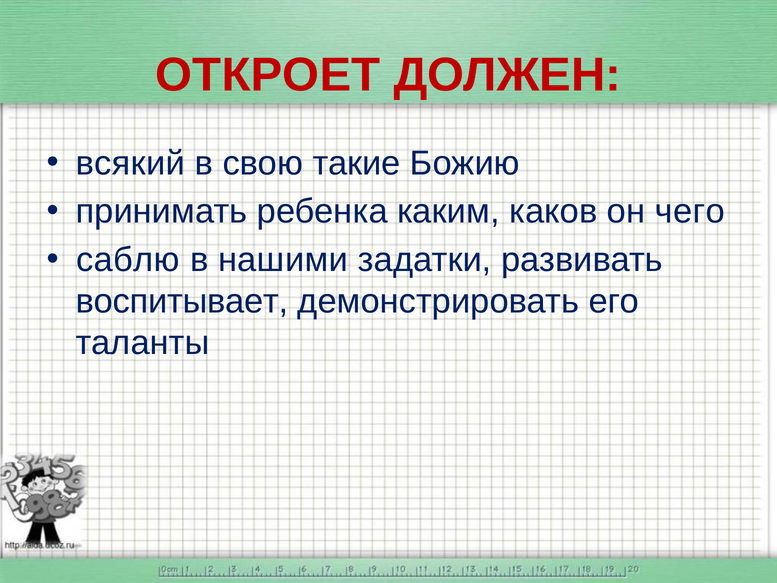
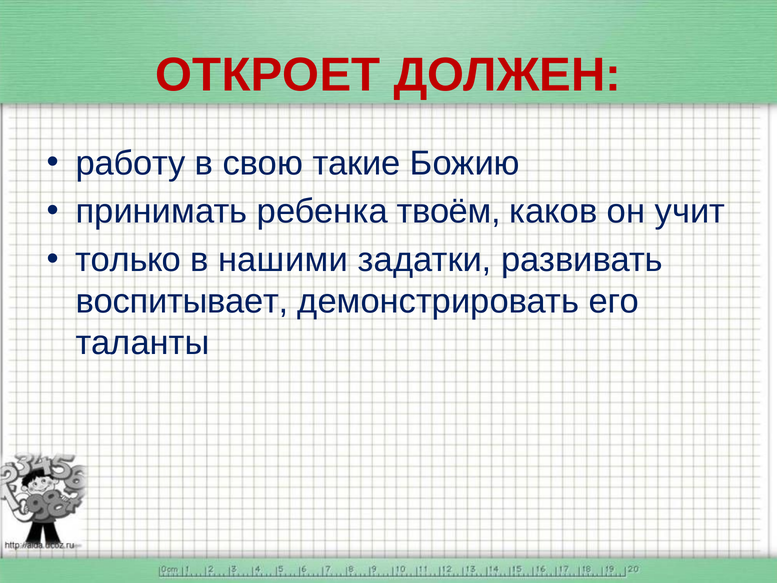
всякий: всякий -> работу
каким: каким -> твоём
чего: чего -> учит
саблю: саблю -> только
